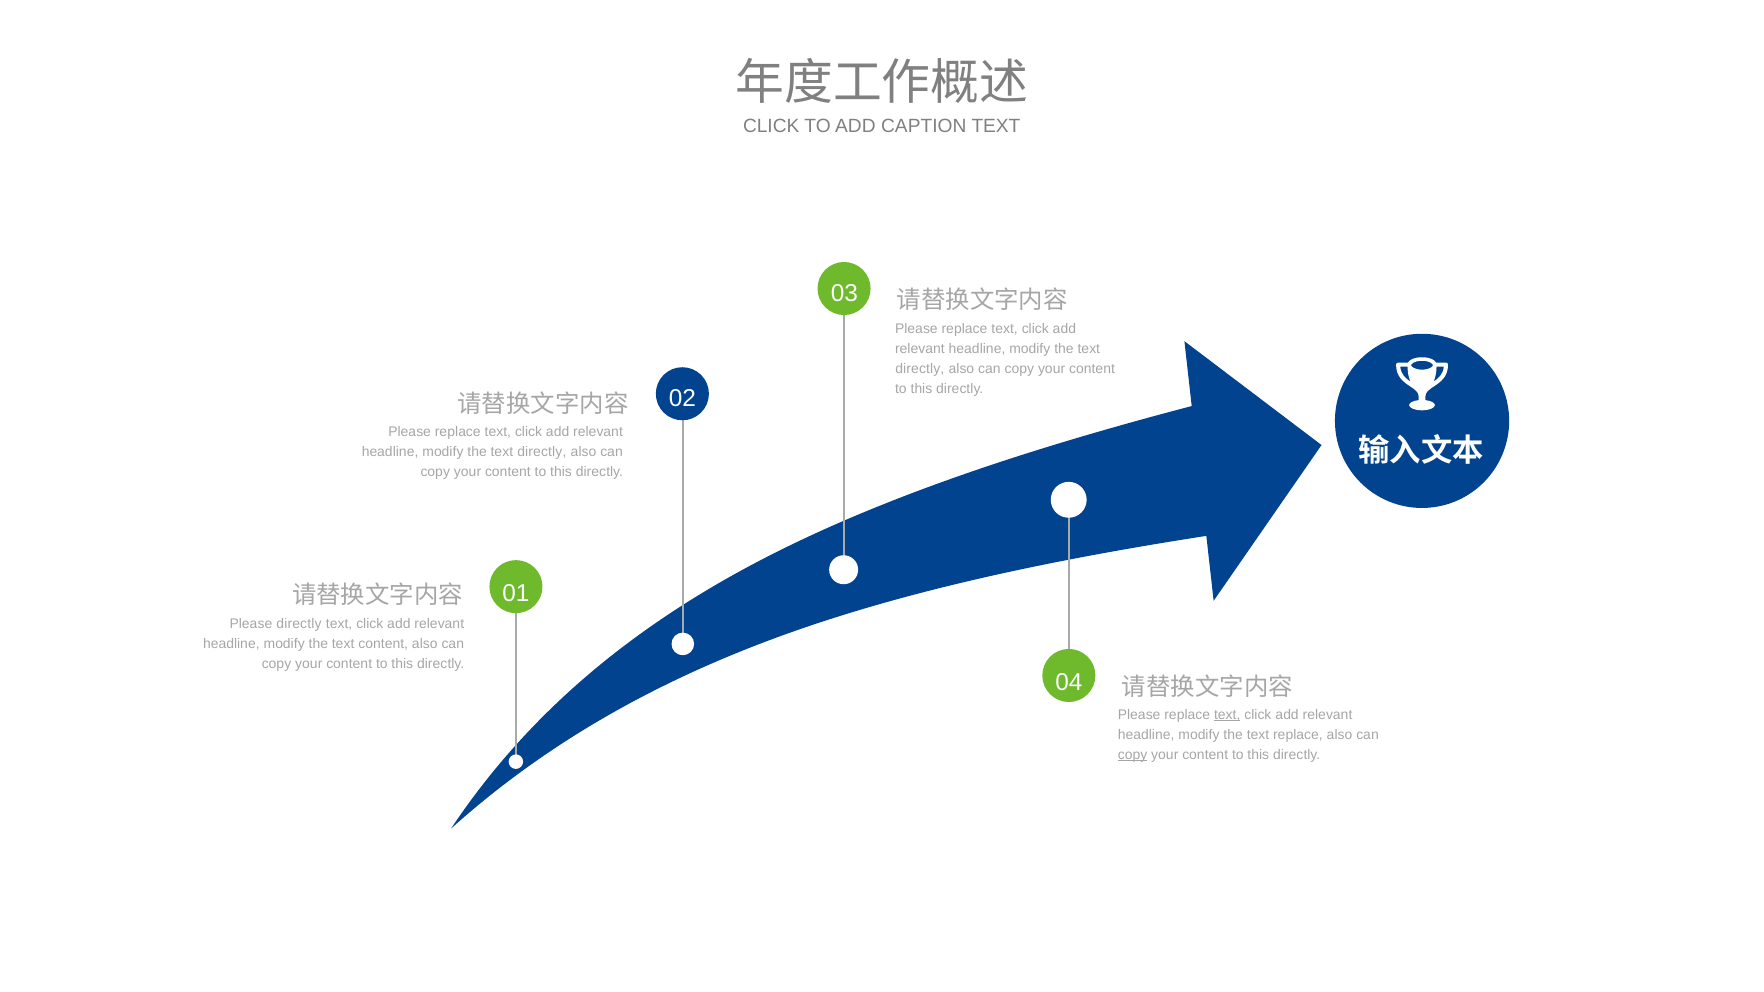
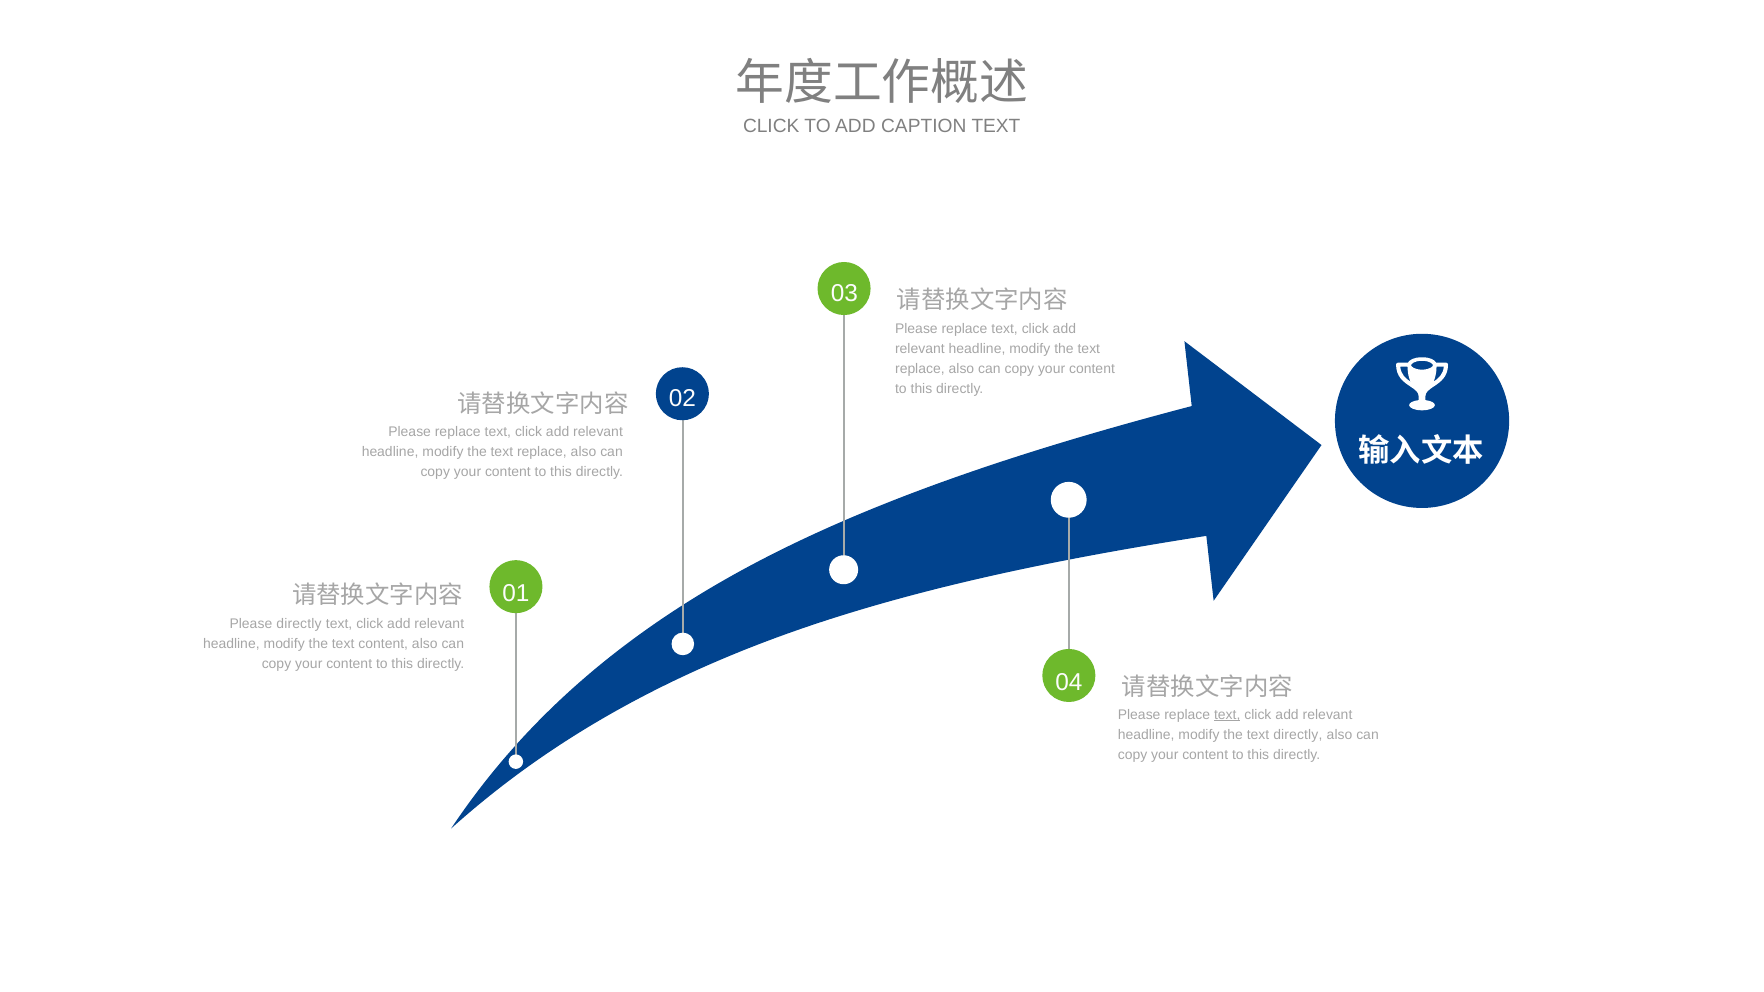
directly at (920, 369): directly -> replace
directly at (542, 452): directly -> replace
text replace: replace -> directly
copy at (1133, 755) underline: present -> none
